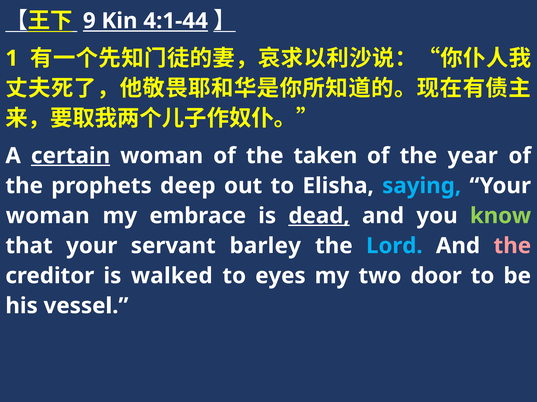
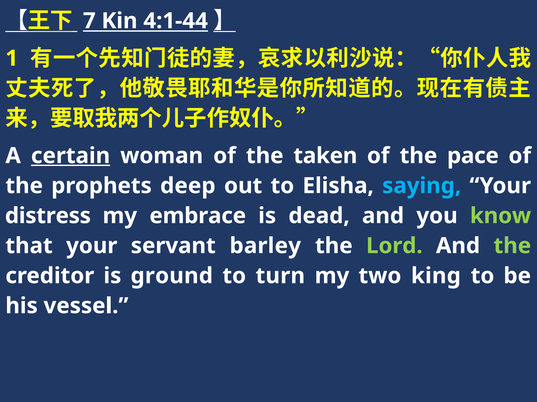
9: 9 -> 7
year: year -> pace
woman at (48, 216): woman -> distress
dead underline: present -> none
Lord colour: light blue -> light green
the at (512, 246) colour: pink -> light green
walked: walked -> ground
eyes: eyes -> turn
door: door -> king
